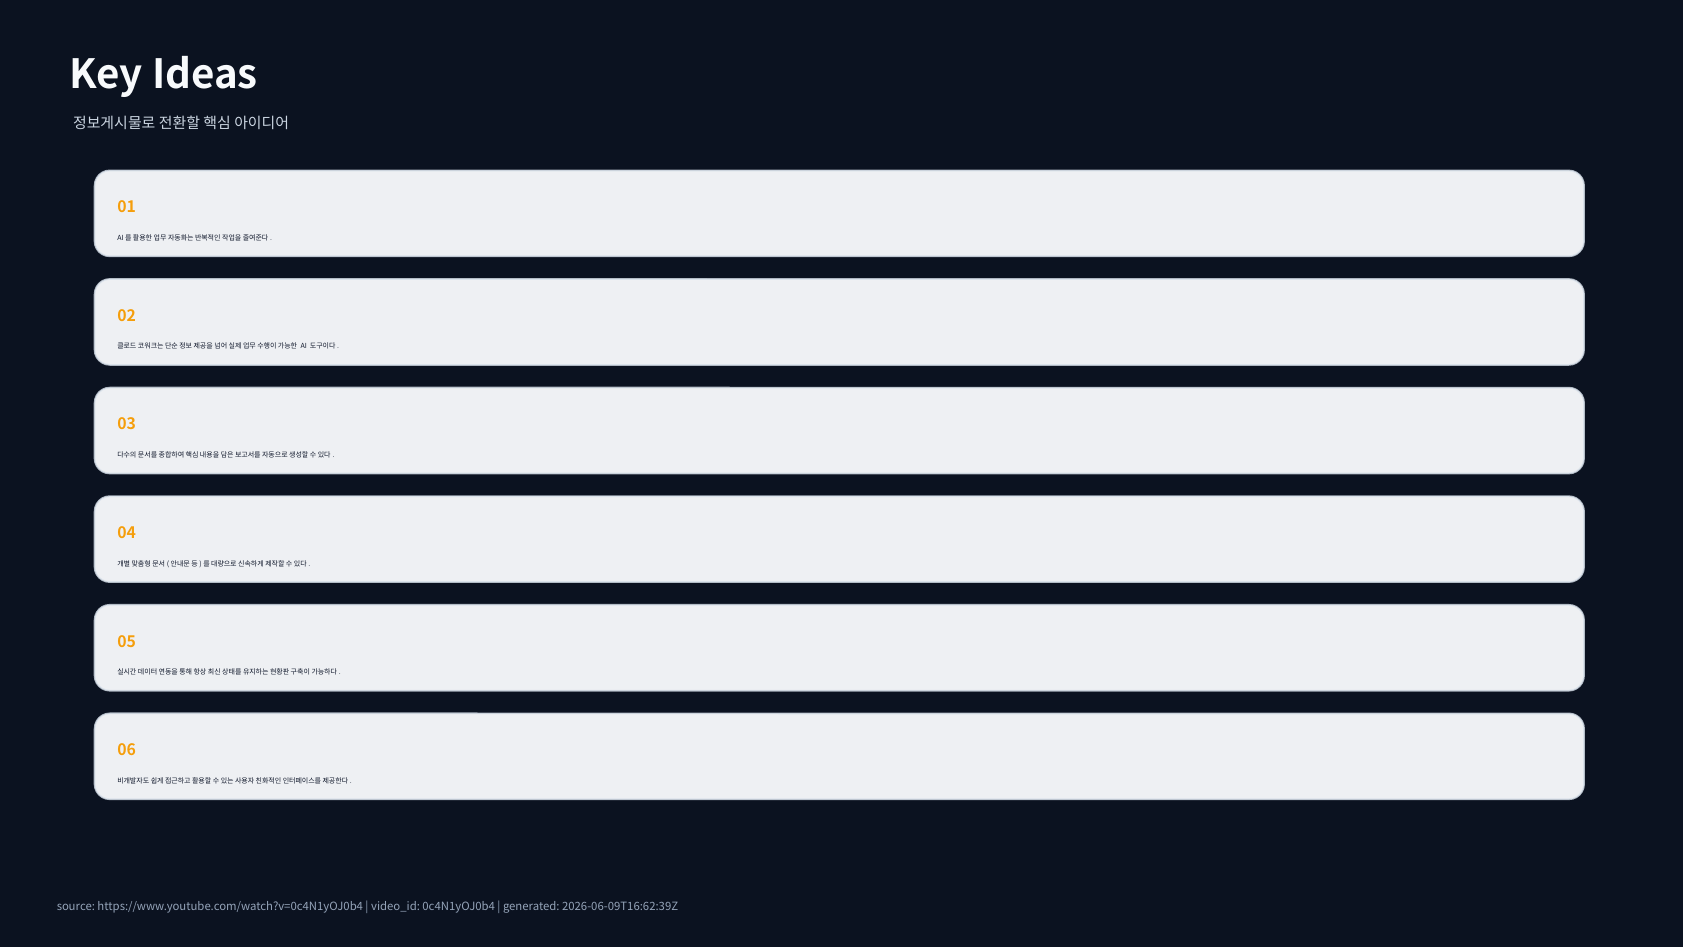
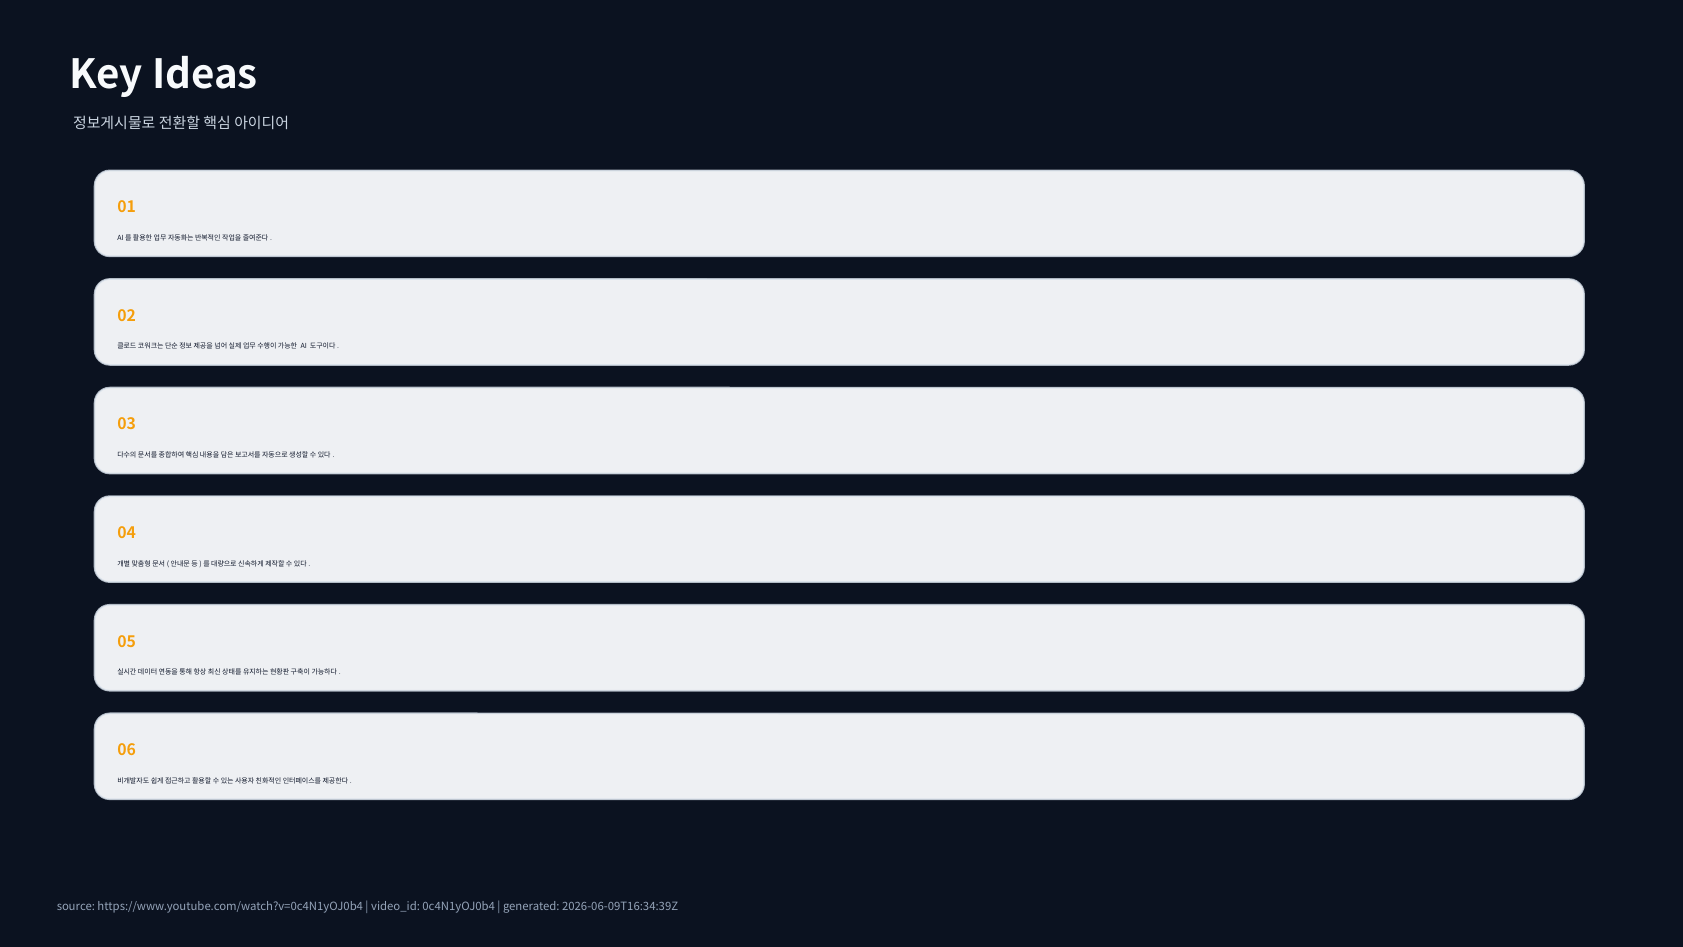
2026-06-09T16:62:39Z: 2026-06-09T16:62:39Z -> 2026-06-09T16:34:39Z
